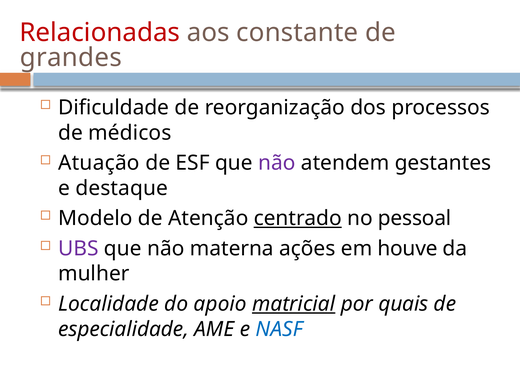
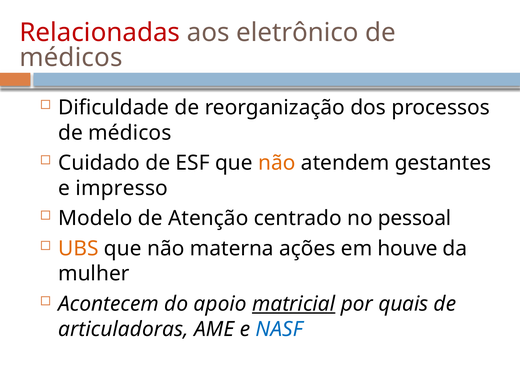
constante: constante -> eletrônico
grandes at (71, 58): grandes -> médicos
Atuação: Atuação -> Cuidado
não at (277, 163) colour: purple -> orange
destaque: destaque -> impresso
centrado underline: present -> none
UBS colour: purple -> orange
Localidade: Localidade -> Acontecem
especialidade: especialidade -> articuladoras
